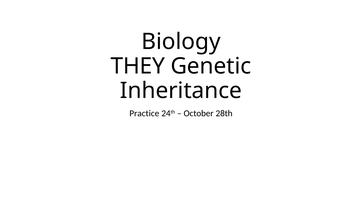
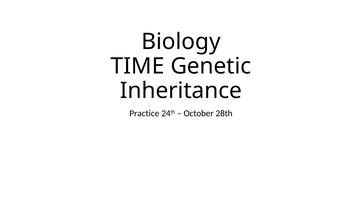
THEY: THEY -> TIME
